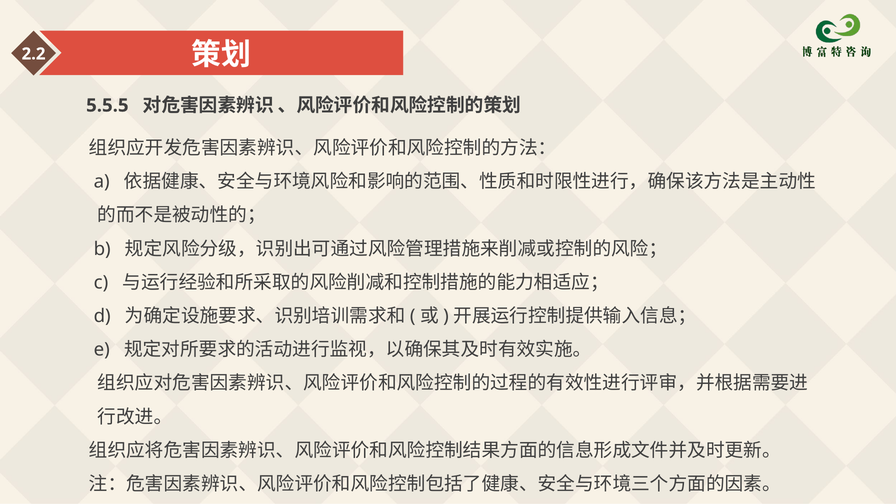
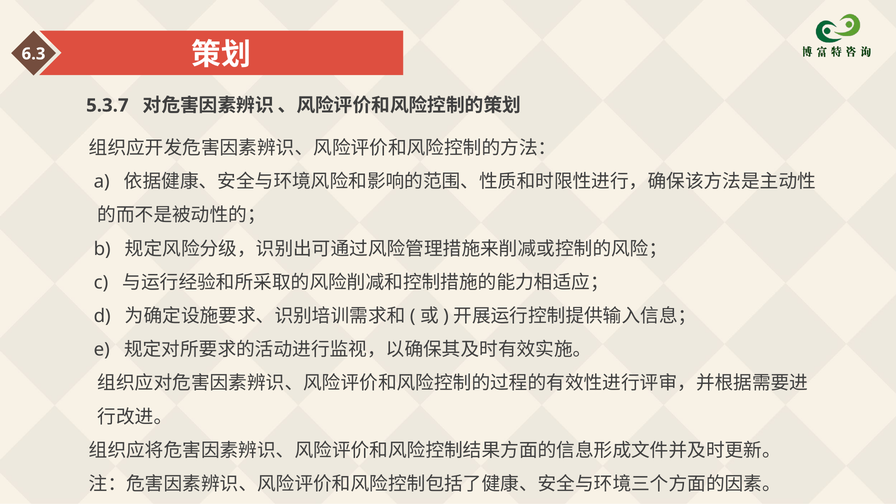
2.2: 2.2 -> 6.3
5.5.5: 5.5.5 -> 5.3.7
